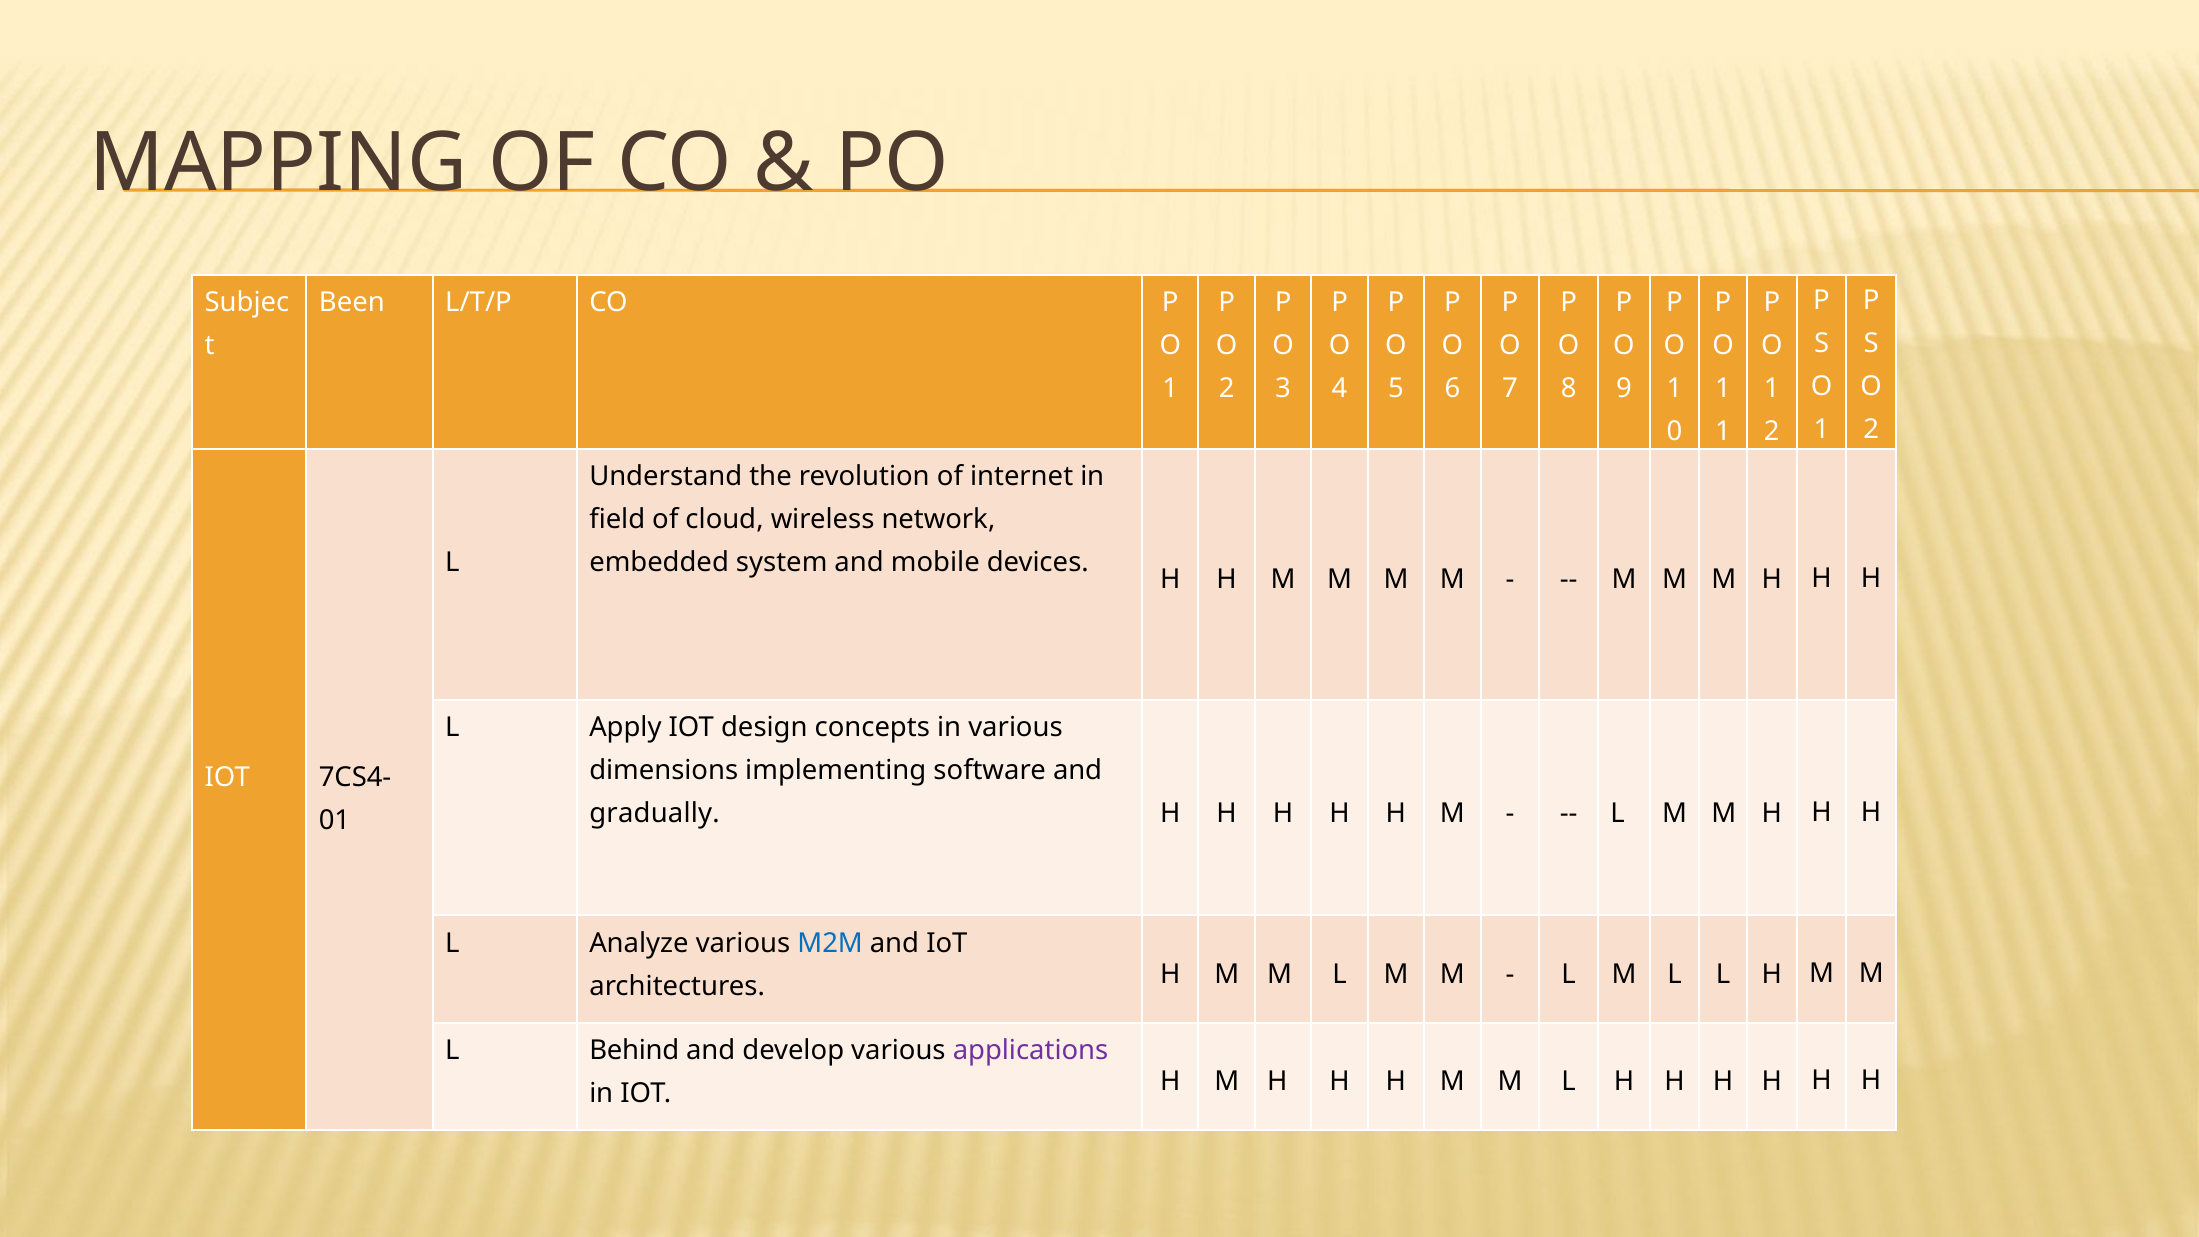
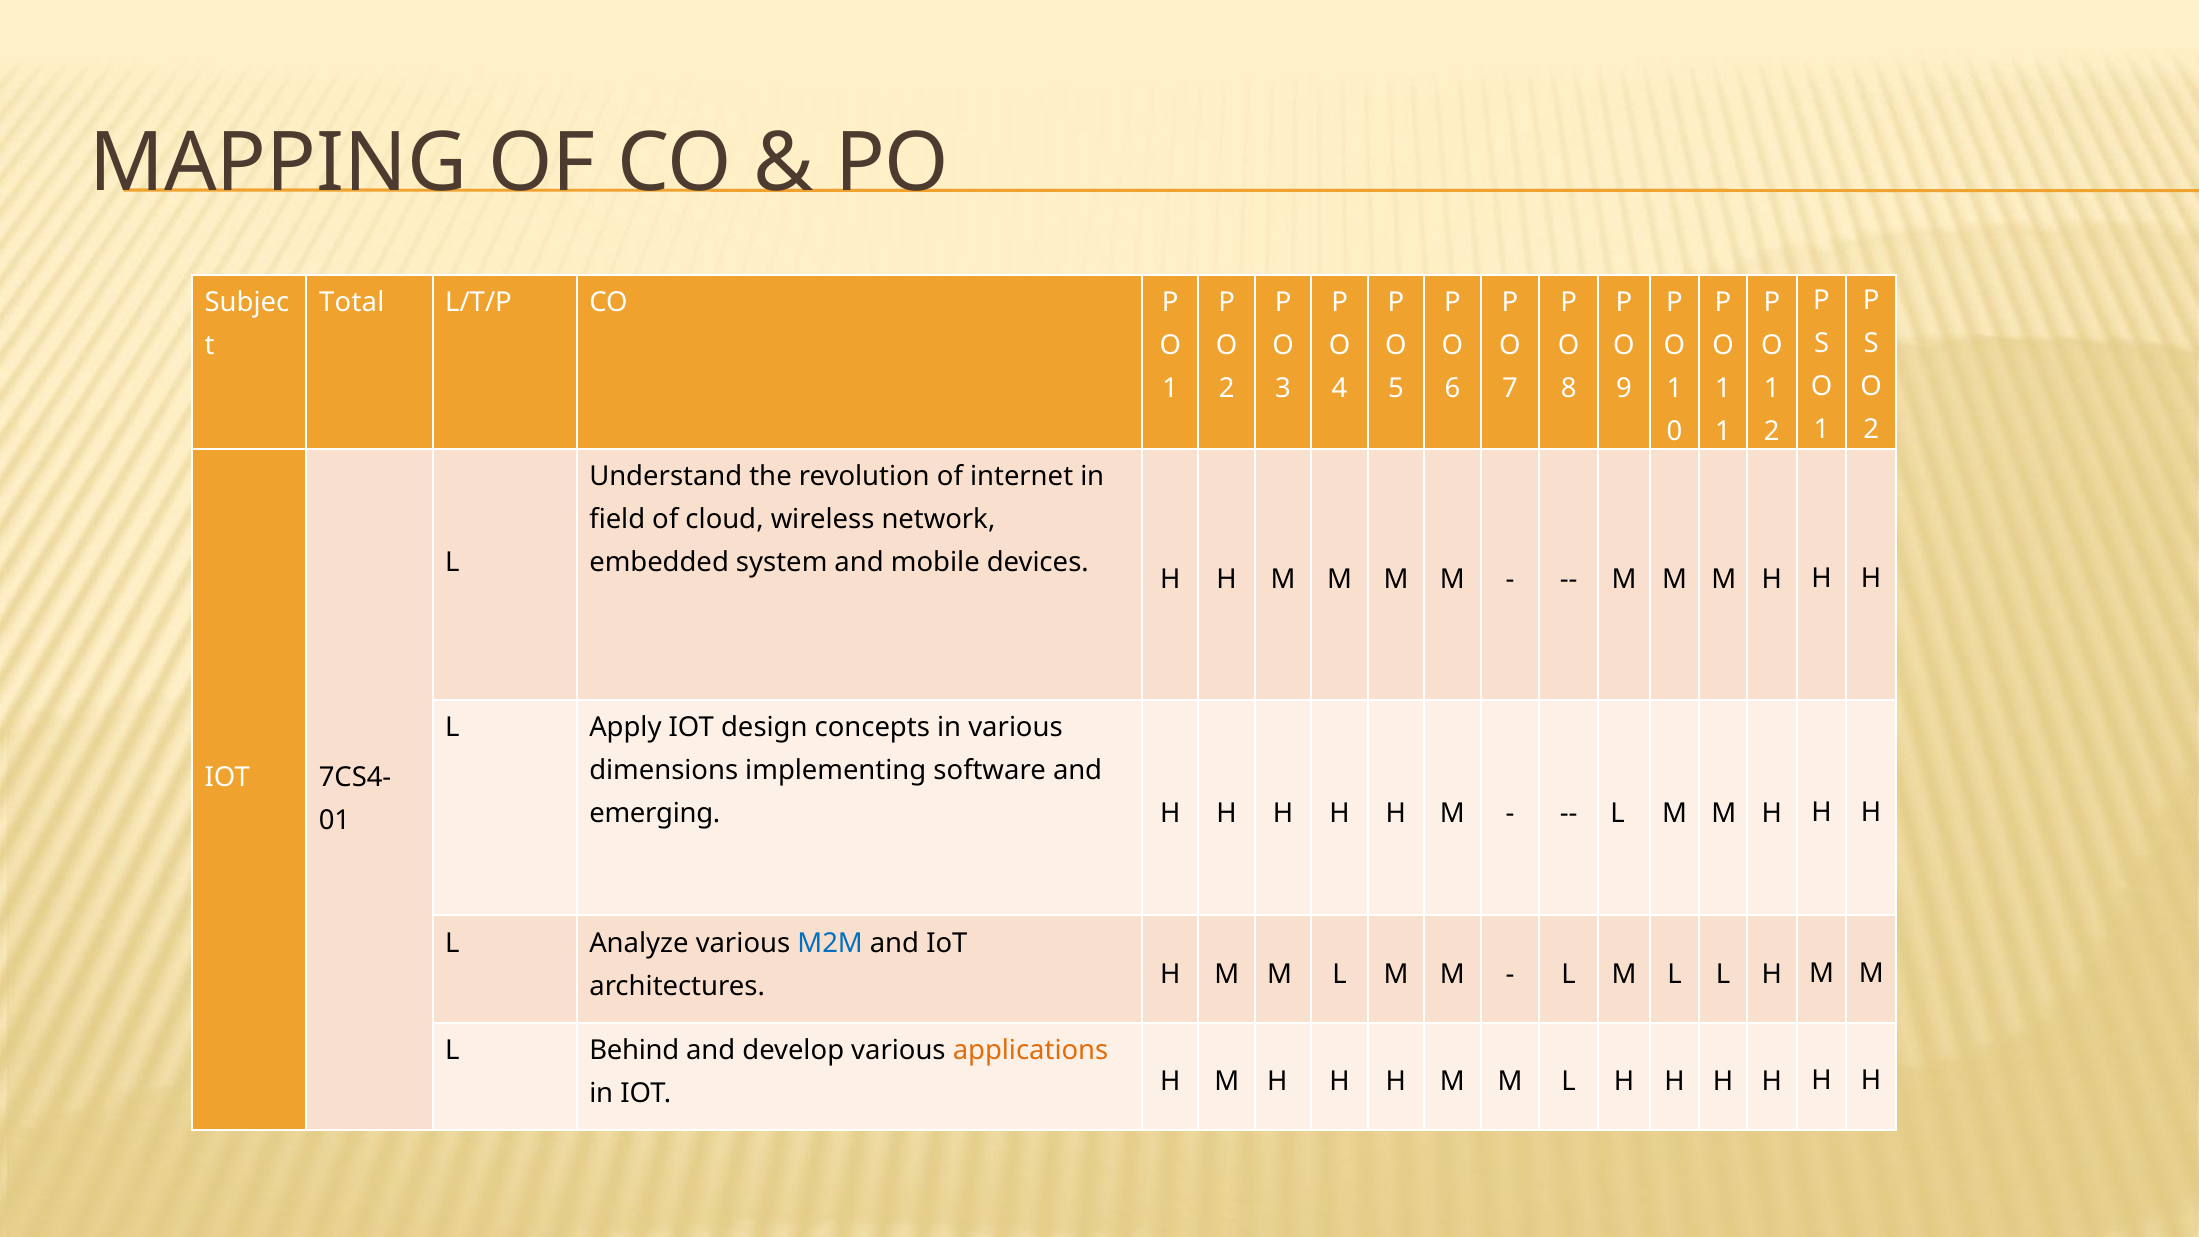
Been: Been -> Total
gradually: gradually -> emerging
applications colour: purple -> orange
